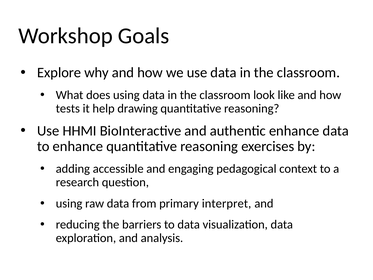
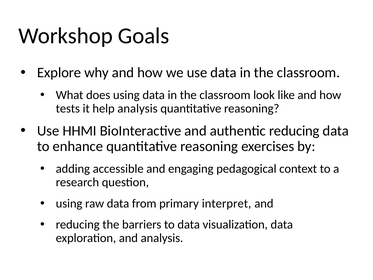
help drawing: drawing -> analysis
authentic enhance: enhance -> reducing
